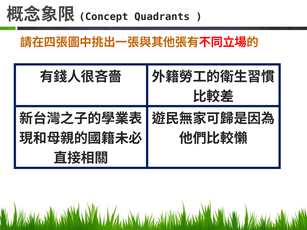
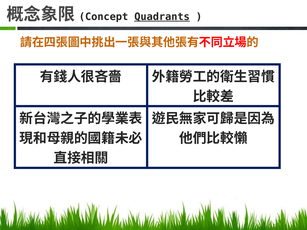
Quadrants underline: none -> present
